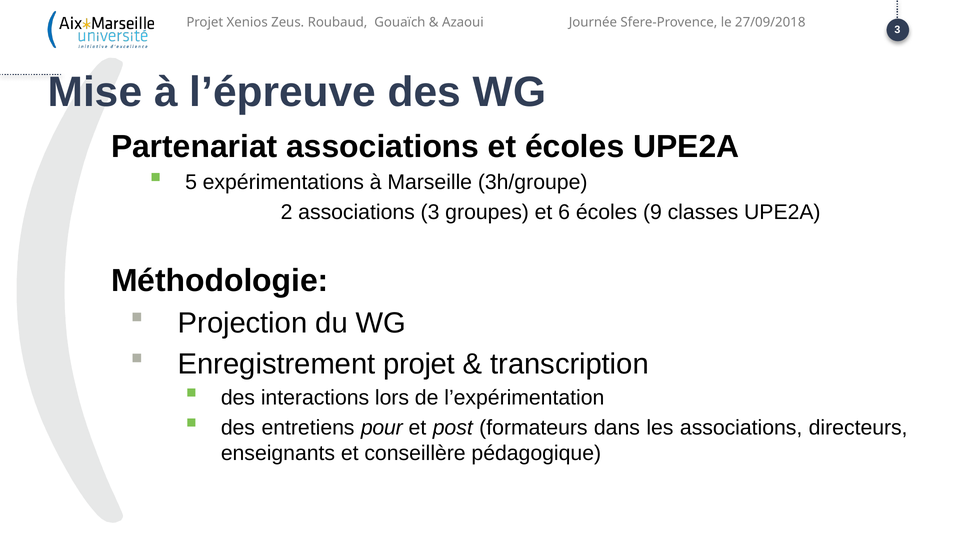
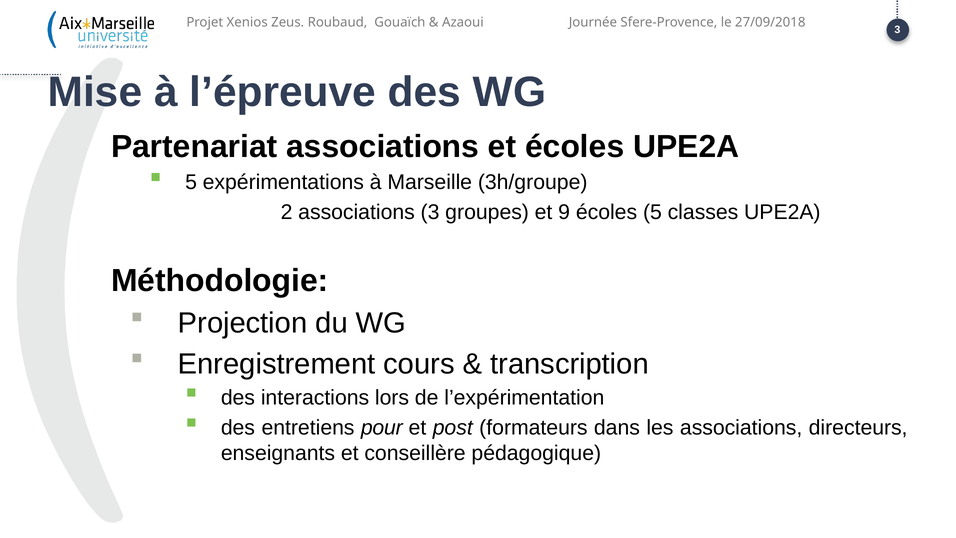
6: 6 -> 9
écoles 9: 9 -> 5
Enregistrement projet: projet -> cours
